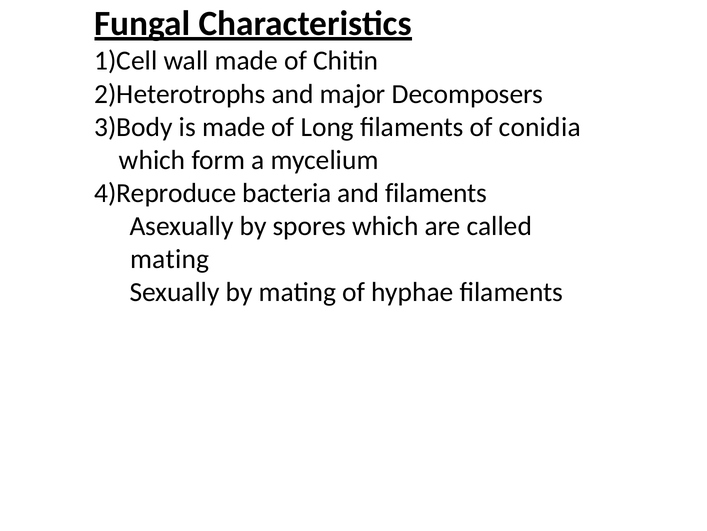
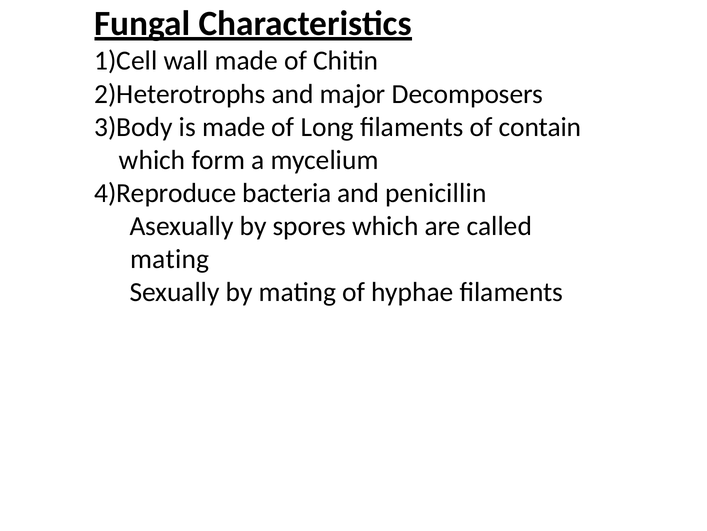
conidia: conidia -> contain
and filaments: filaments -> penicillin
